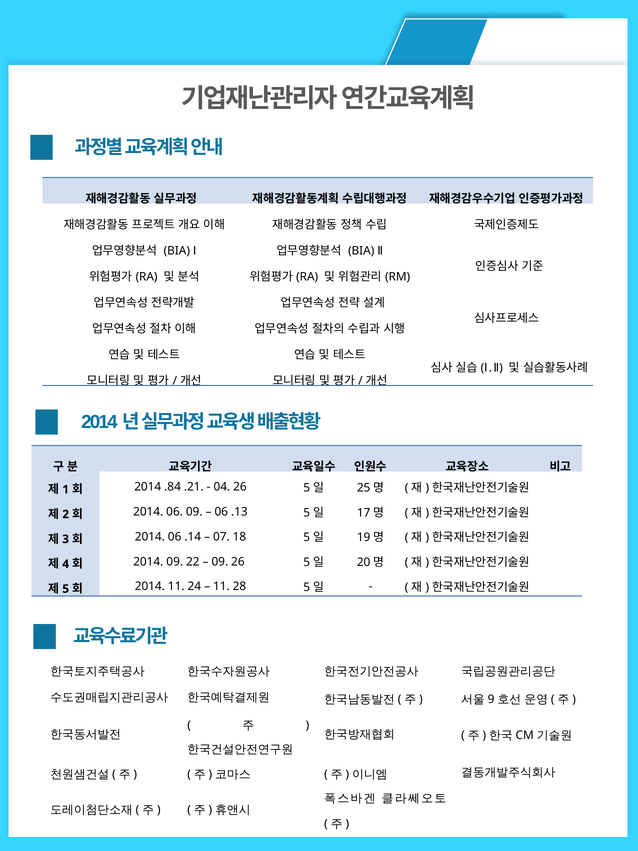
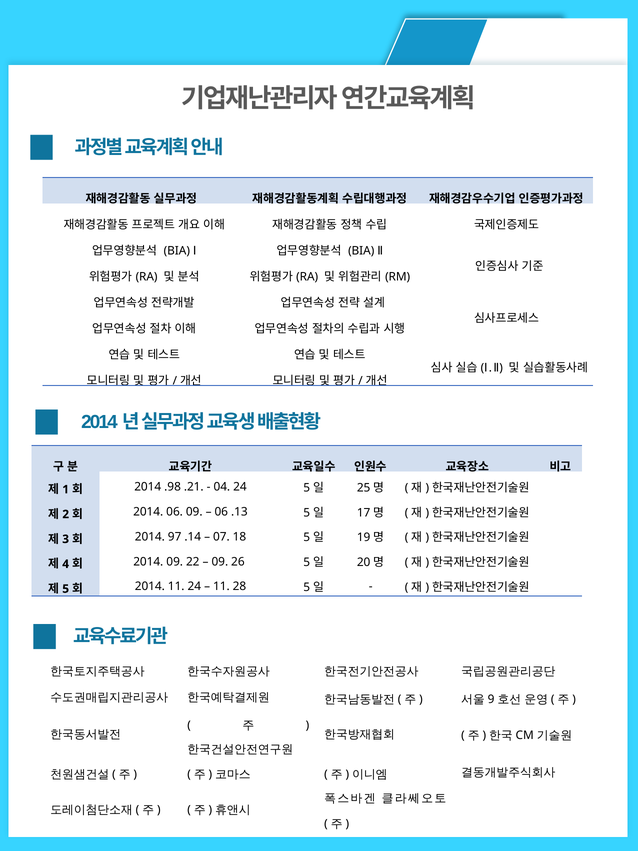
.84: .84 -> .98
04 26: 26 -> 24
06 at (175, 537): 06 -> 97
